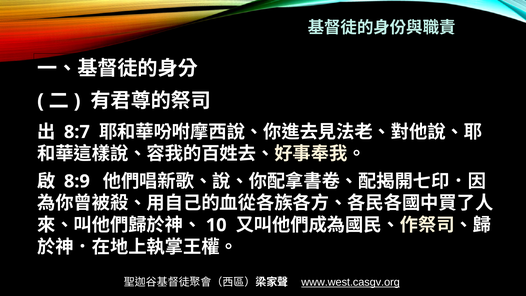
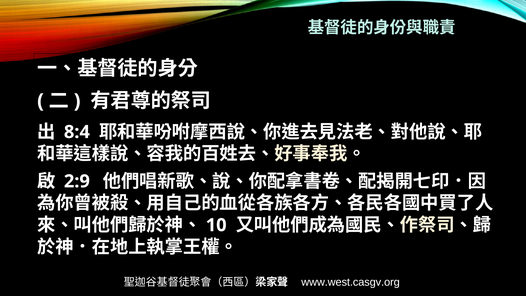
8:7: 8:7 -> 8:4
8:9: 8:9 -> 2:9
www.west.casgv.org underline: present -> none
